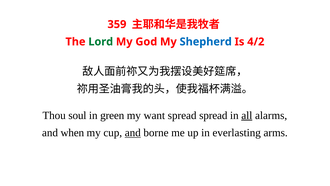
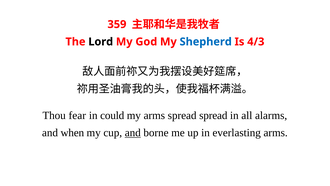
Lord colour: green -> black
4/2: 4/2 -> 4/3
soul: soul -> fear
green: green -> could
my want: want -> arms
all underline: present -> none
